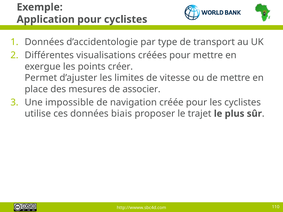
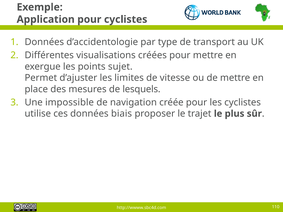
créer: créer -> sujet
associer: associer -> lesquels
